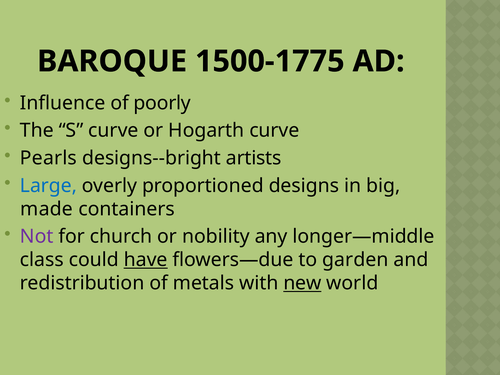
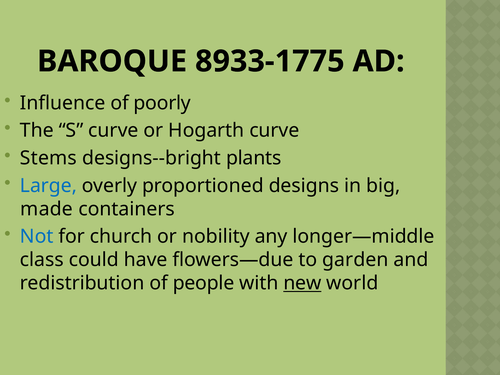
1500-1775: 1500-1775 -> 8933-1775
Pearls: Pearls -> Stems
artists: artists -> plants
Not colour: purple -> blue
have underline: present -> none
metals: metals -> people
